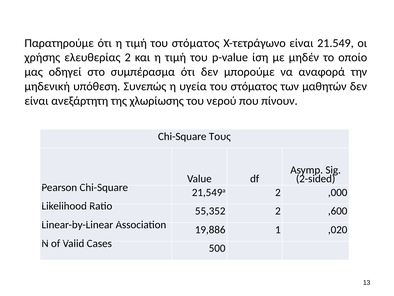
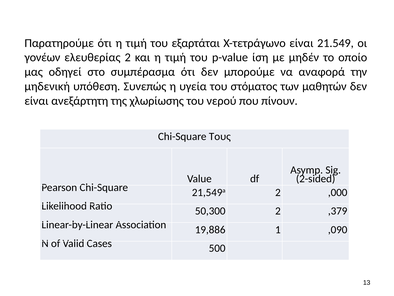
τιμή του στόματος: στόματος -> εξαρτάται
χρήσης: χρήσης -> γονέων
55,352: 55,352 -> 50,300
,600: ,600 -> ,379
,020: ,020 -> ,090
